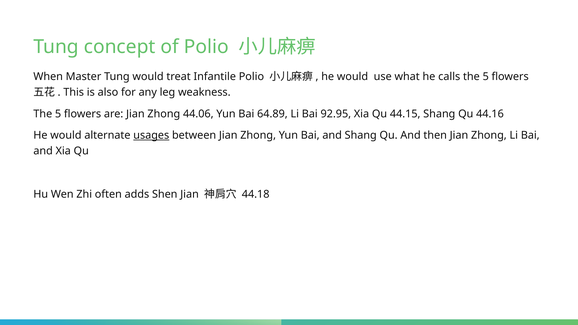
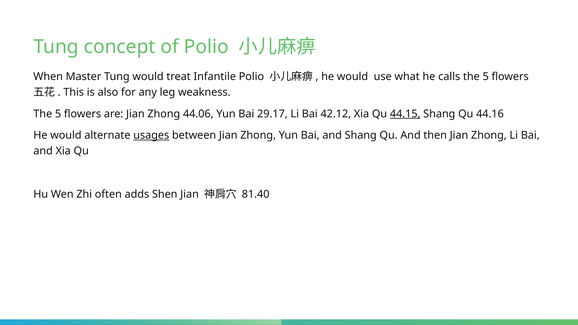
64.89: 64.89 -> 29.17
92.95: 92.95 -> 42.12
44.15 underline: none -> present
44.18: 44.18 -> 81.40
